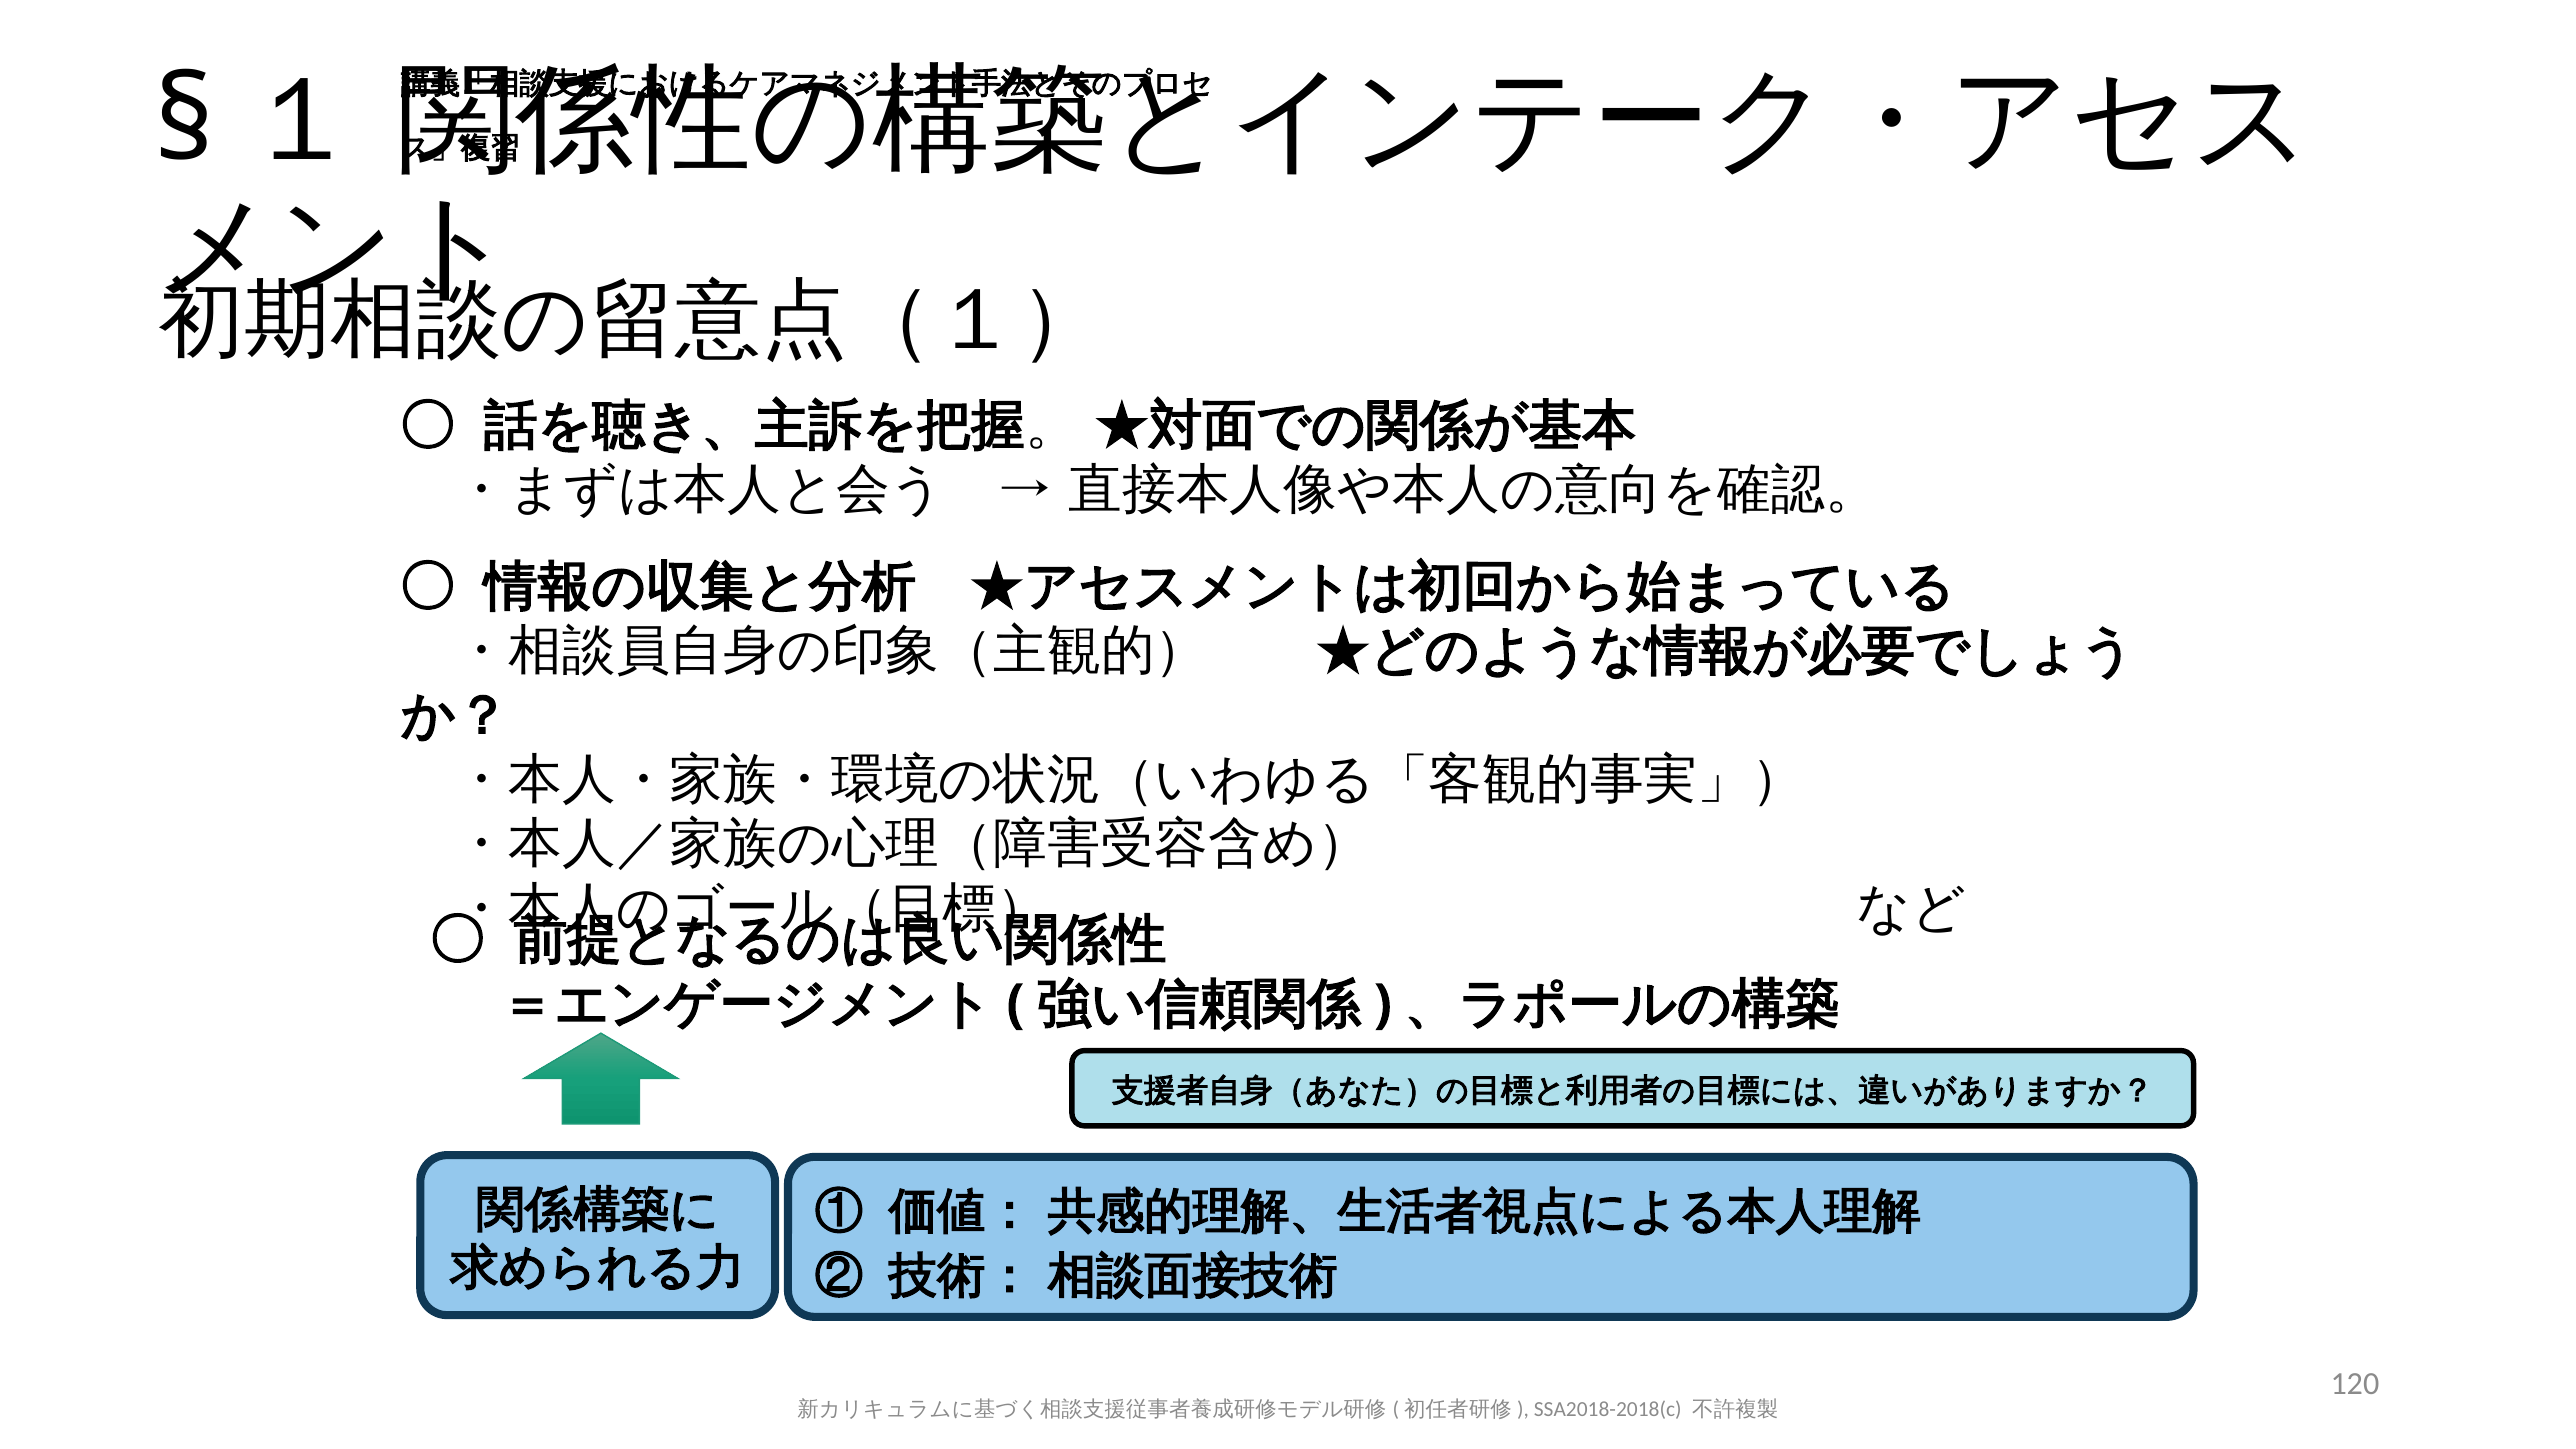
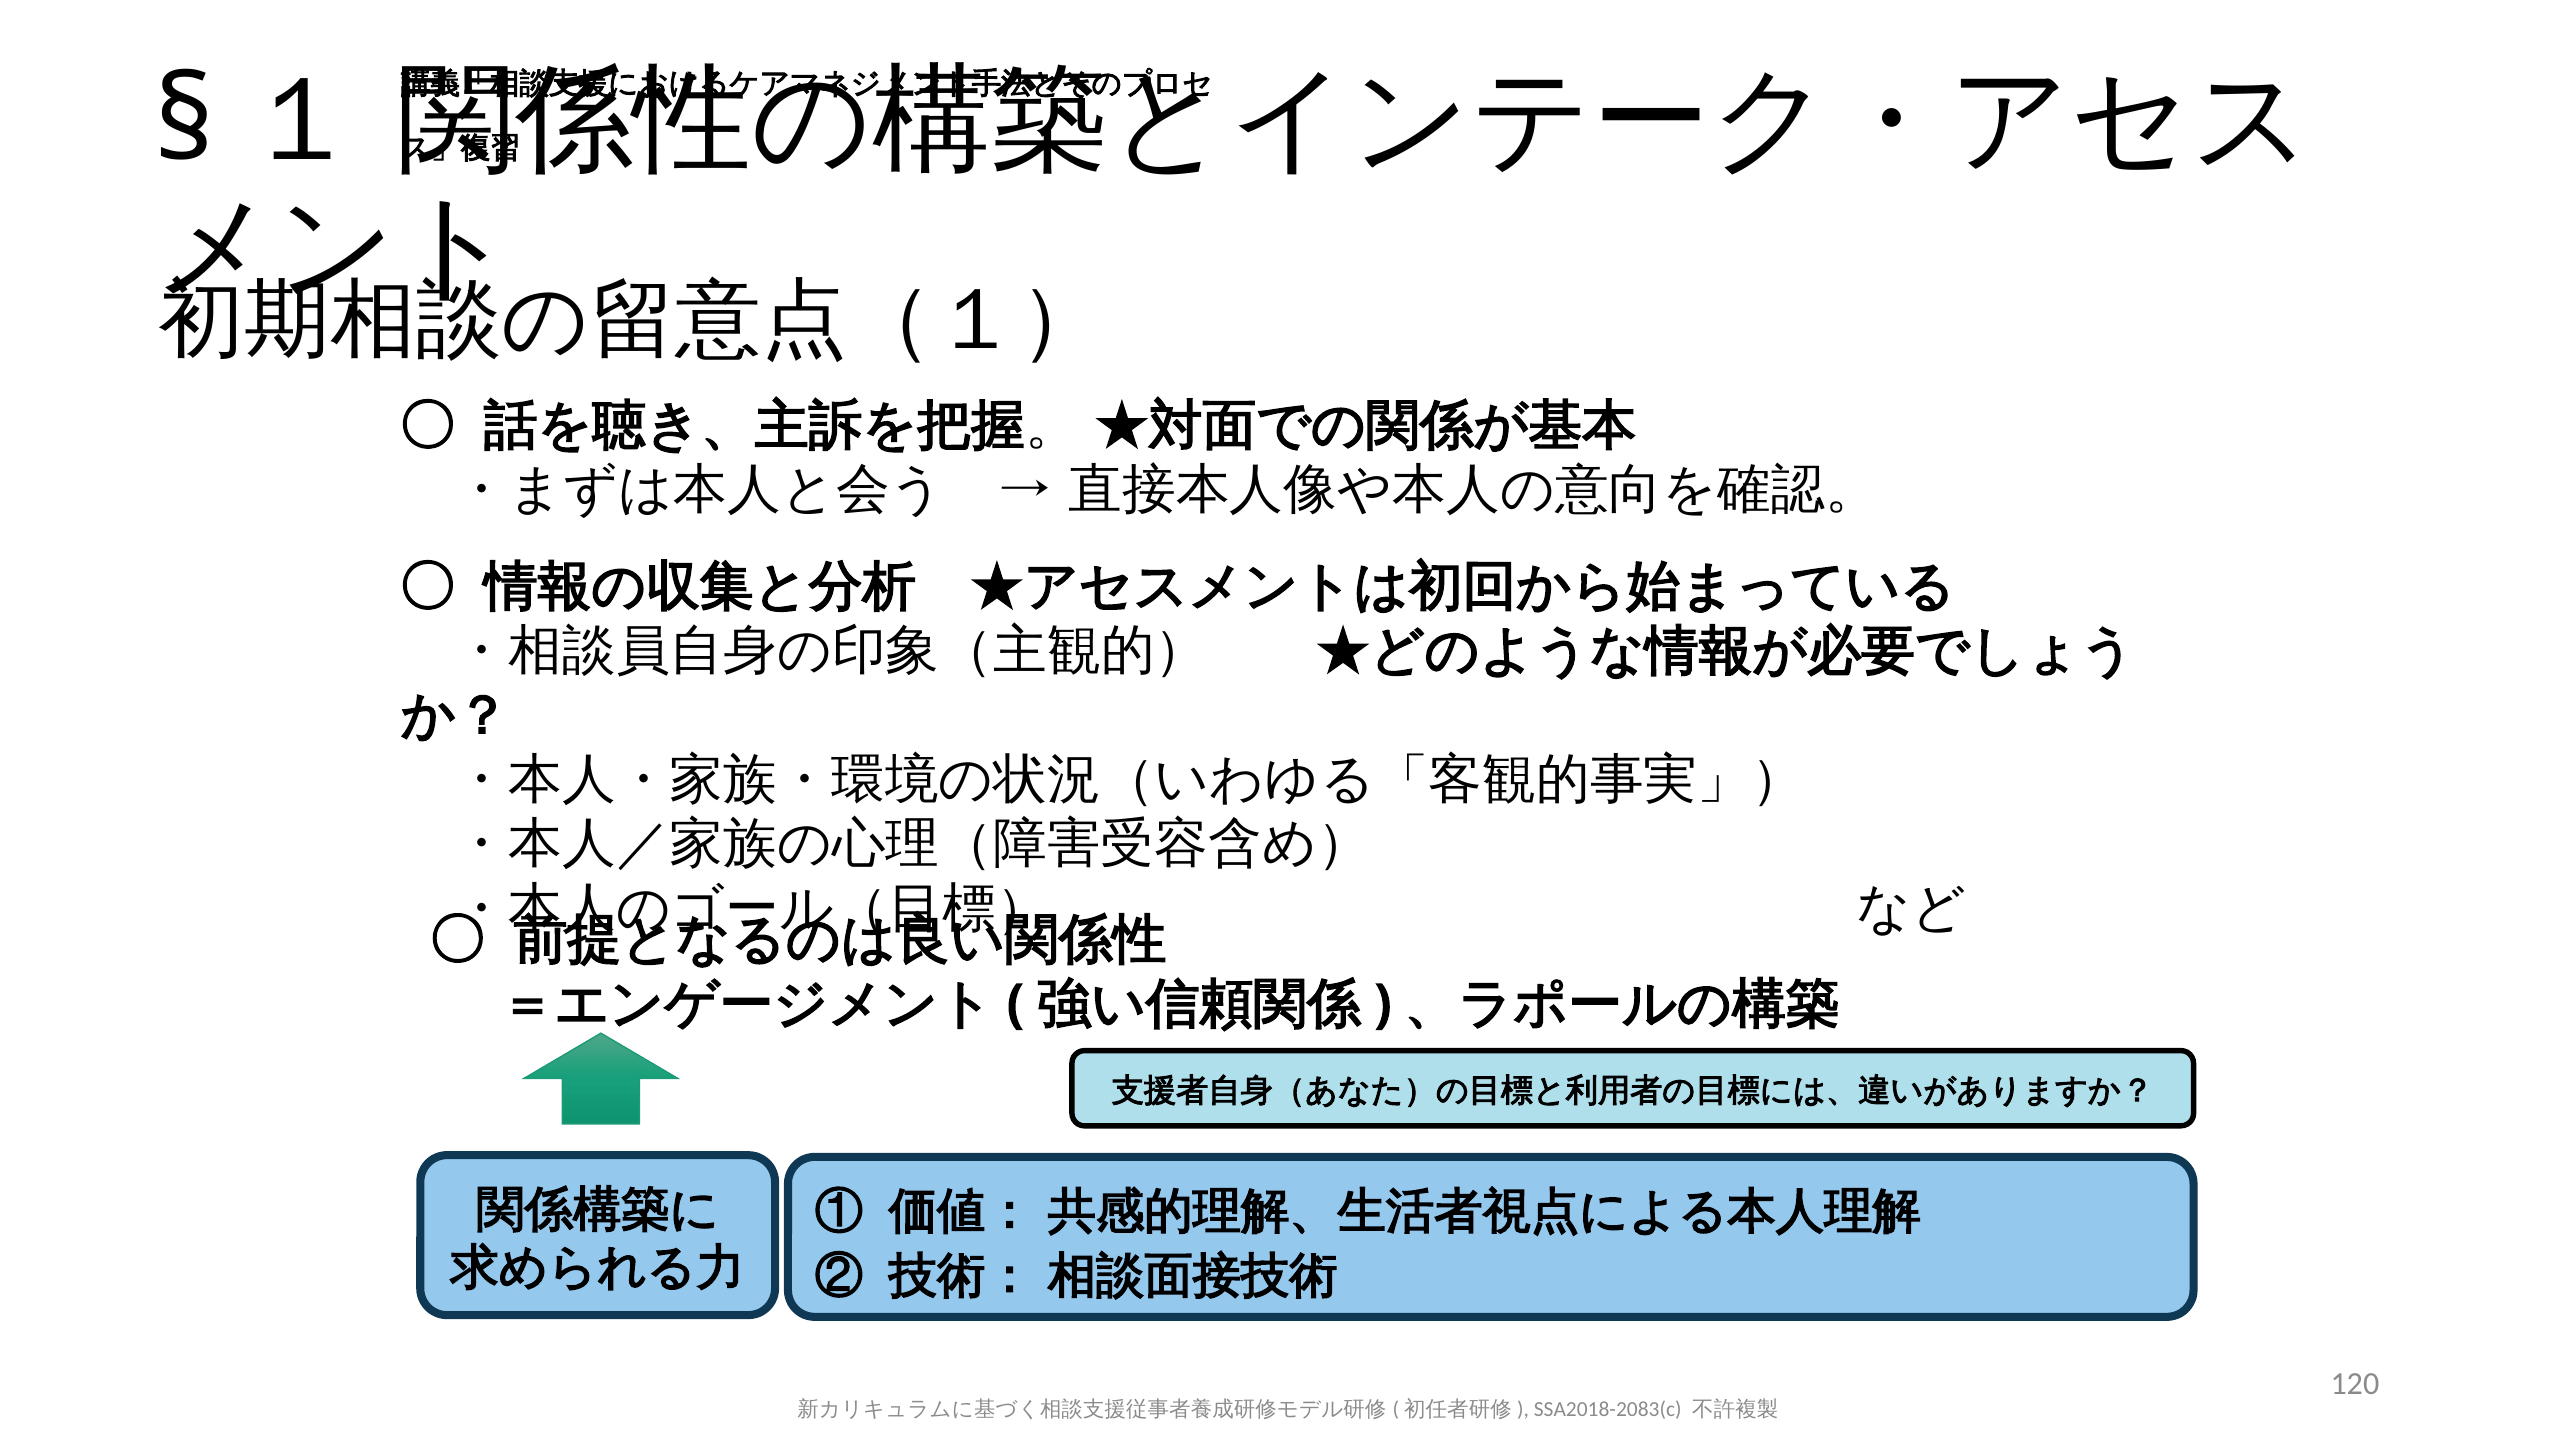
SSA2018-2018(c: SSA2018-2018(c -> SSA2018-2083(c
